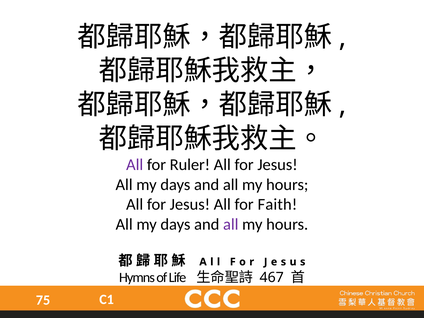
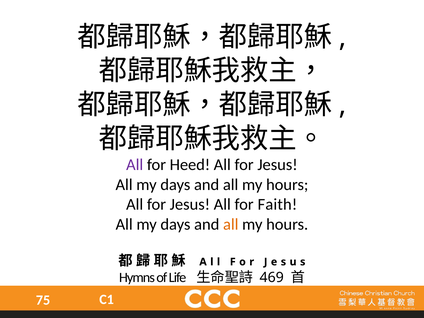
Ruler: Ruler -> Heed
all at (231, 224) colour: purple -> orange
467: 467 -> 469
